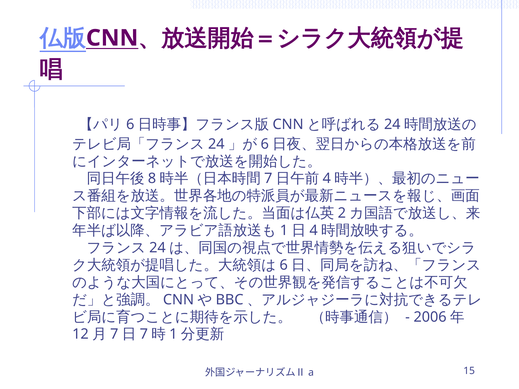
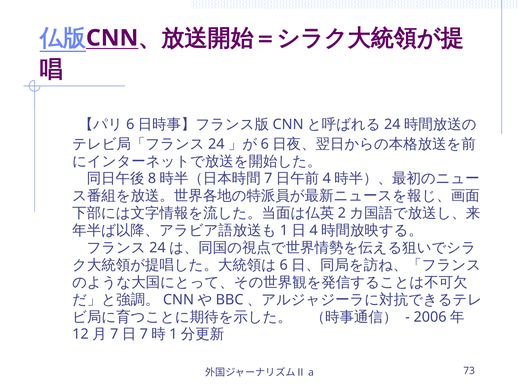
15: 15 -> 73
